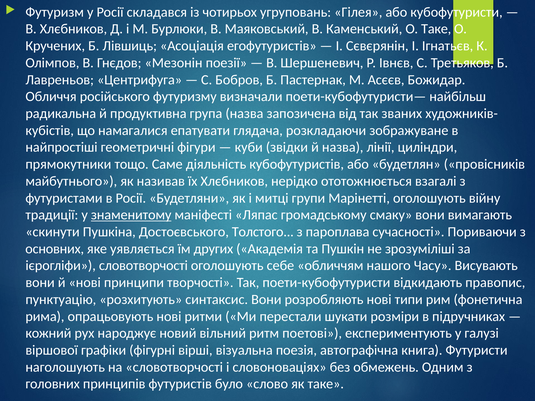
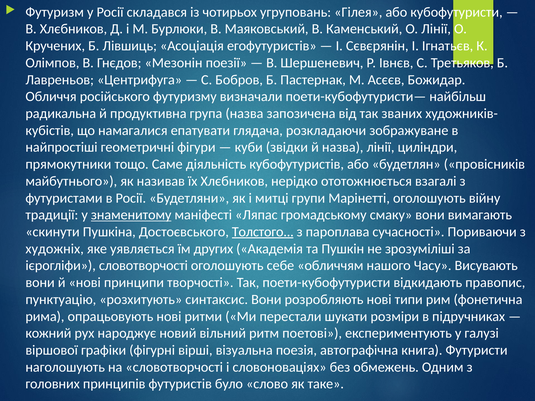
О Таке: Таке -> Лінії
Толстого underline: none -> present
основних: основних -> художніх
